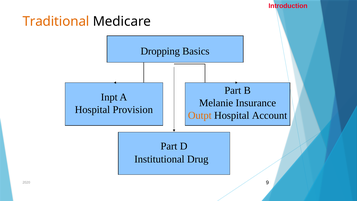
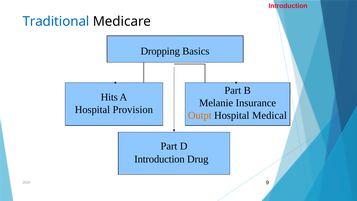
Traditional colour: orange -> blue
Inpt: Inpt -> Hits
Account: Account -> Medical
Institutional at (159, 159): Institutional -> Introduction
